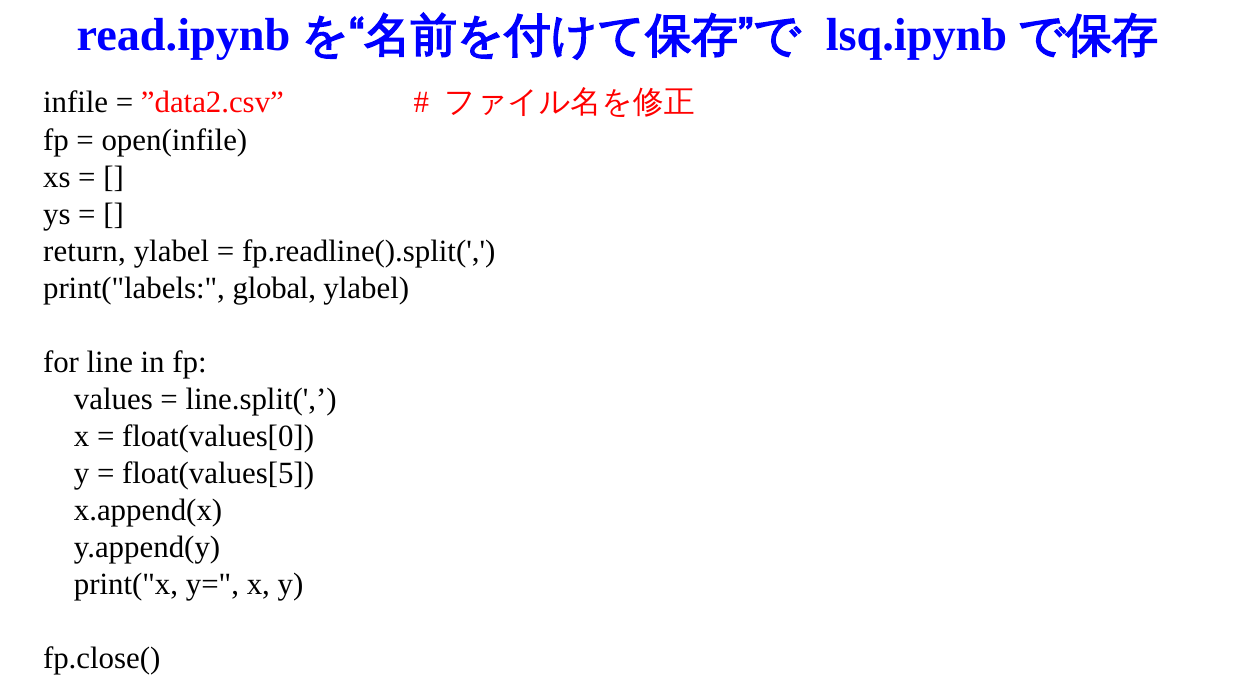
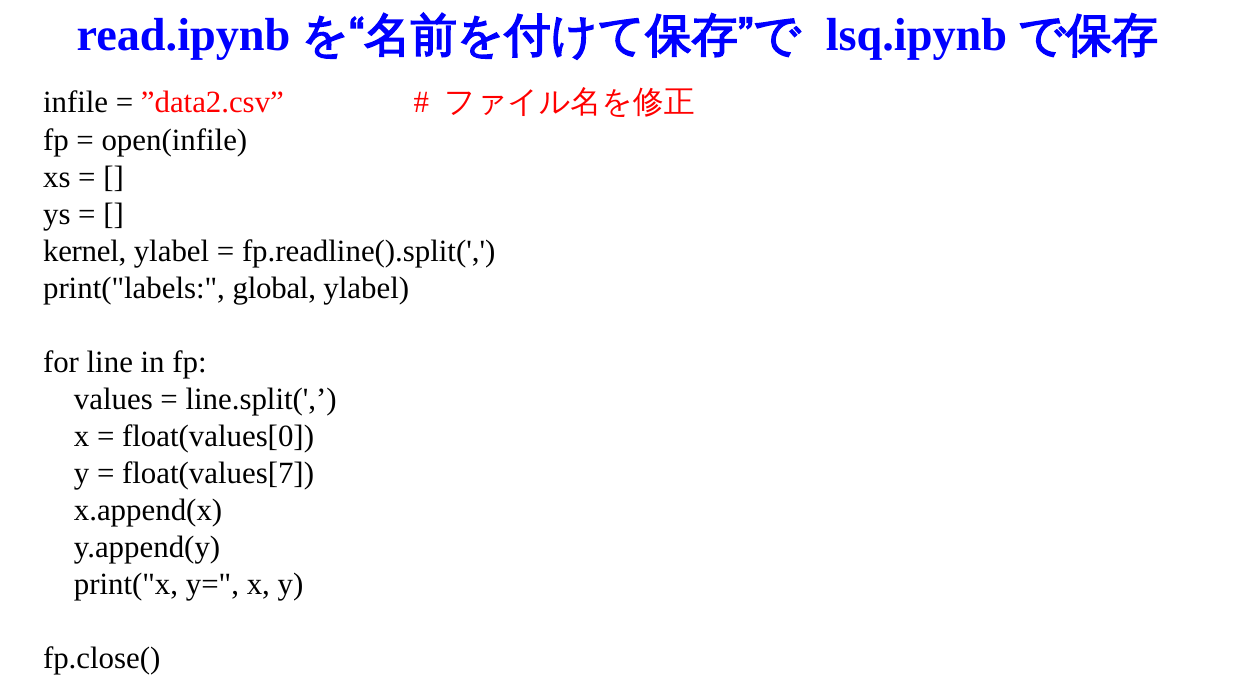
return: return -> kernel
float(values[5: float(values[5 -> float(values[7
